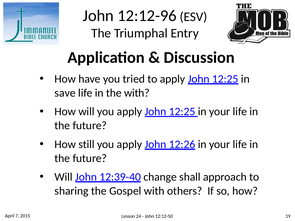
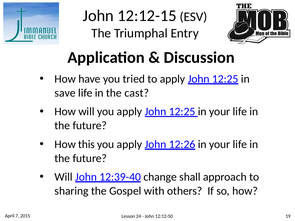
12:12-96: 12:12-96 -> 12:12-15
the with: with -> cast
still: still -> this
